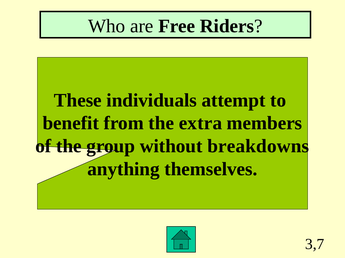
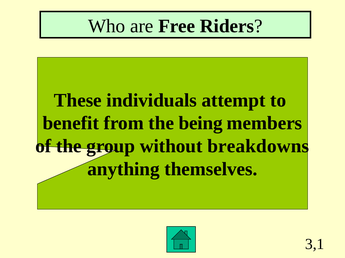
extra: extra -> being
3,7: 3,7 -> 3,1
